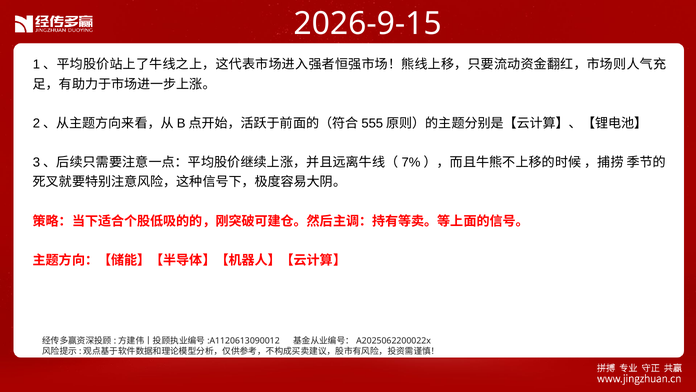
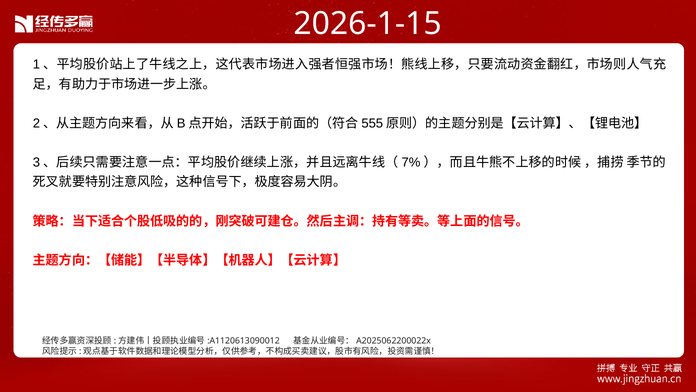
2026-9-15: 2026-9-15 -> 2026-1-15
